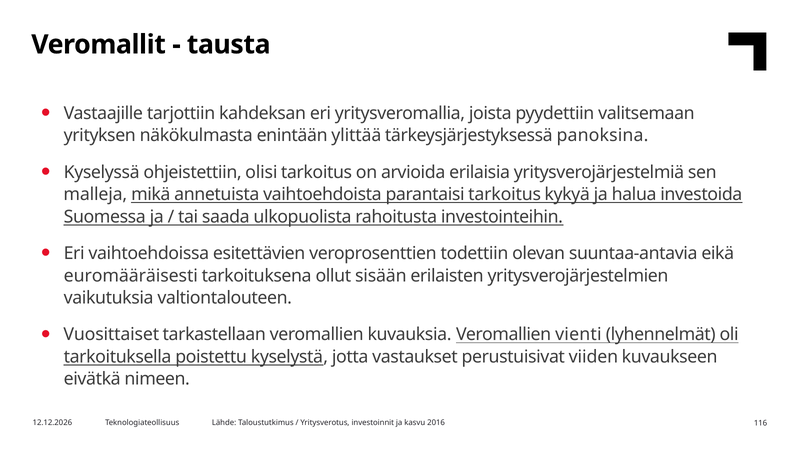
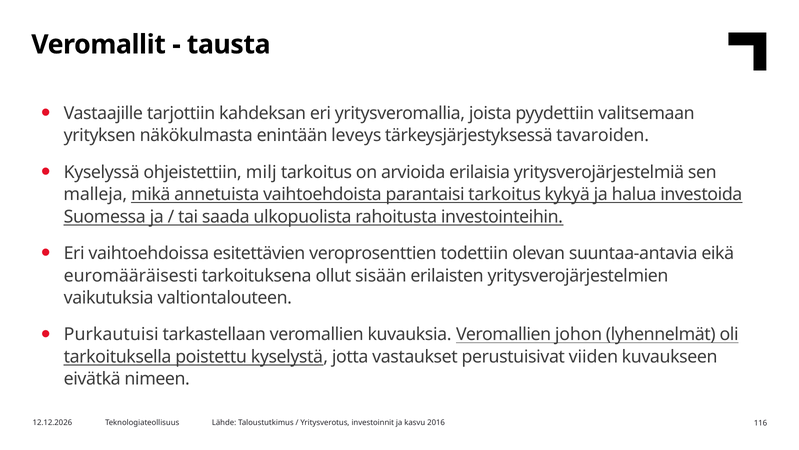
ylittää: ylittää -> leveys
panoksina: panoksina -> tavaroiden
olisi: olisi -> milj
Vuosittaiset: Vuosittaiset -> Purkautuisi
vienti: vienti -> johon
